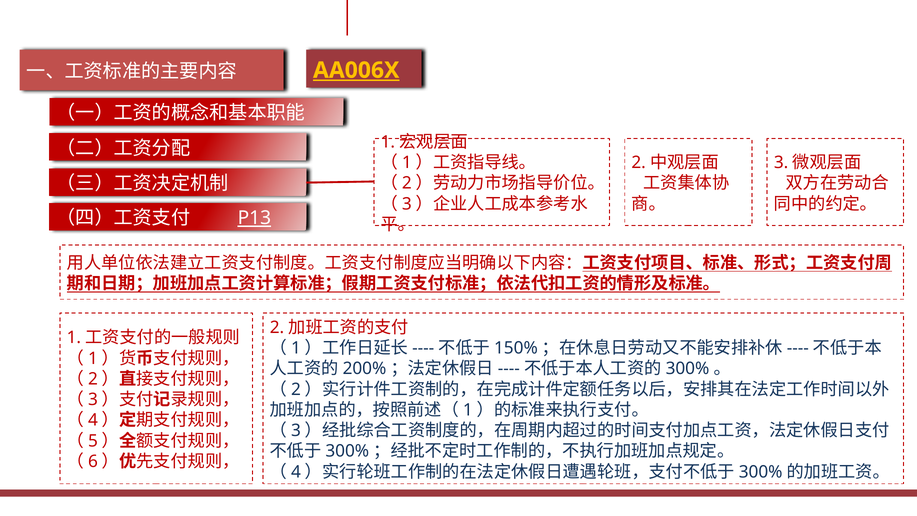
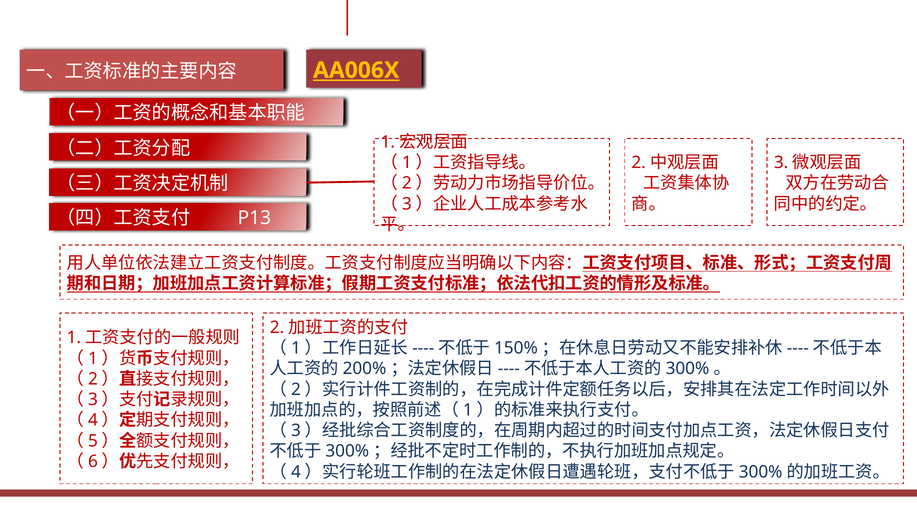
P13 underline: present -> none
